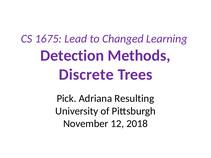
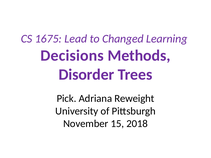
Detection: Detection -> Decisions
Discrete: Discrete -> Disorder
Resulting: Resulting -> Reweight
12: 12 -> 15
